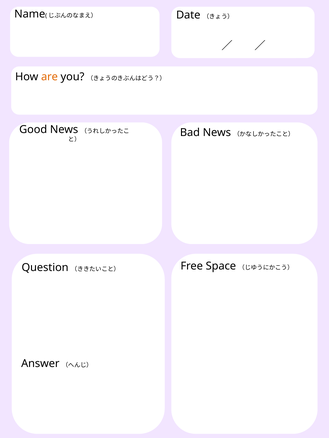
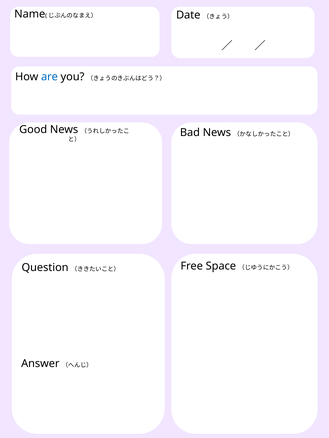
are colour: orange -> blue
